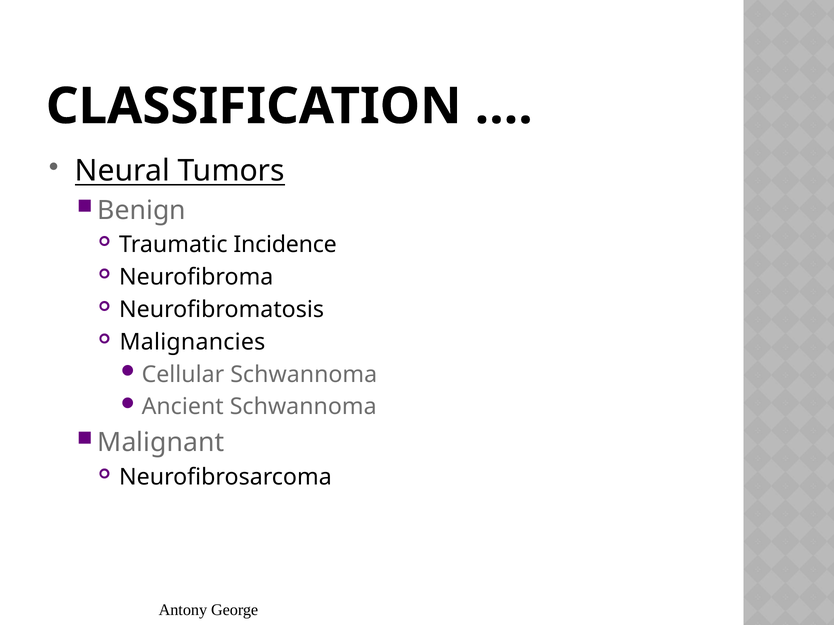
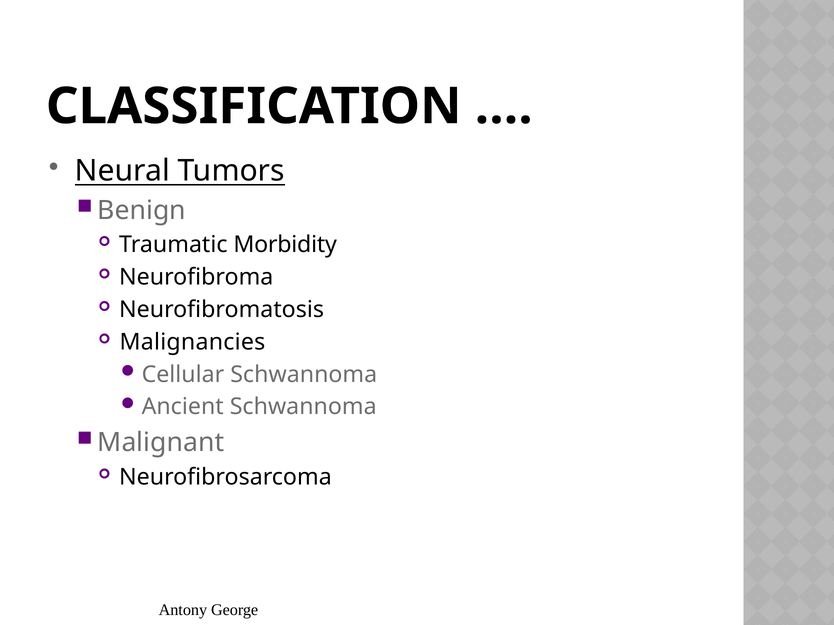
Incidence: Incidence -> Morbidity
